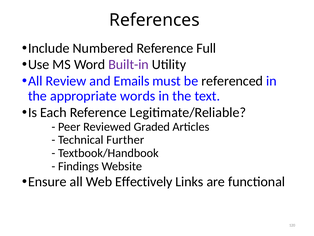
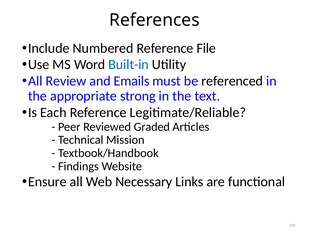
Full: Full -> File
Built-in colour: purple -> blue
words: words -> strong
Further: Further -> Mission
Effectively: Effectively -> Necessary
